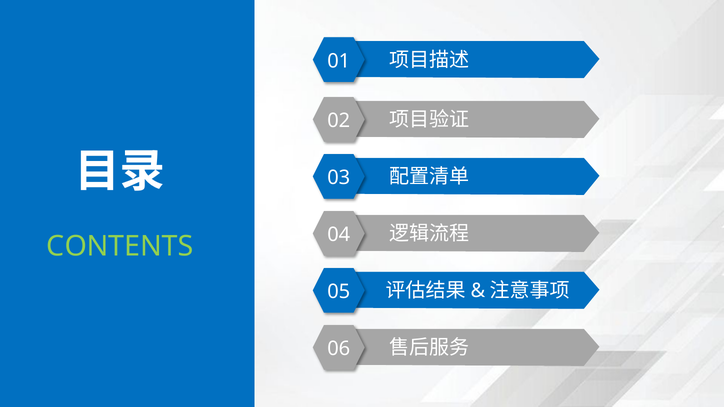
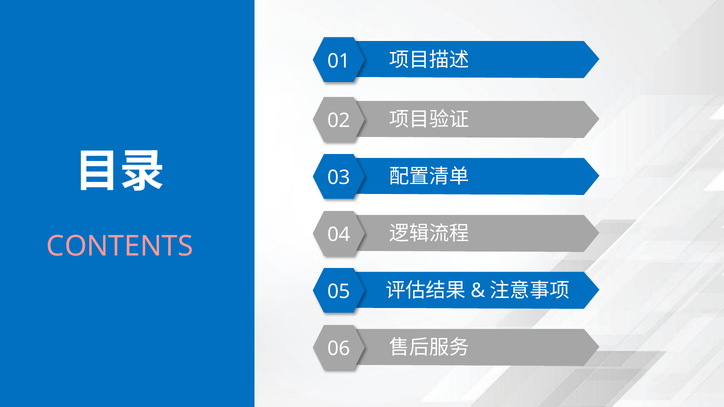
CONTENTS colour: light green -> pink
